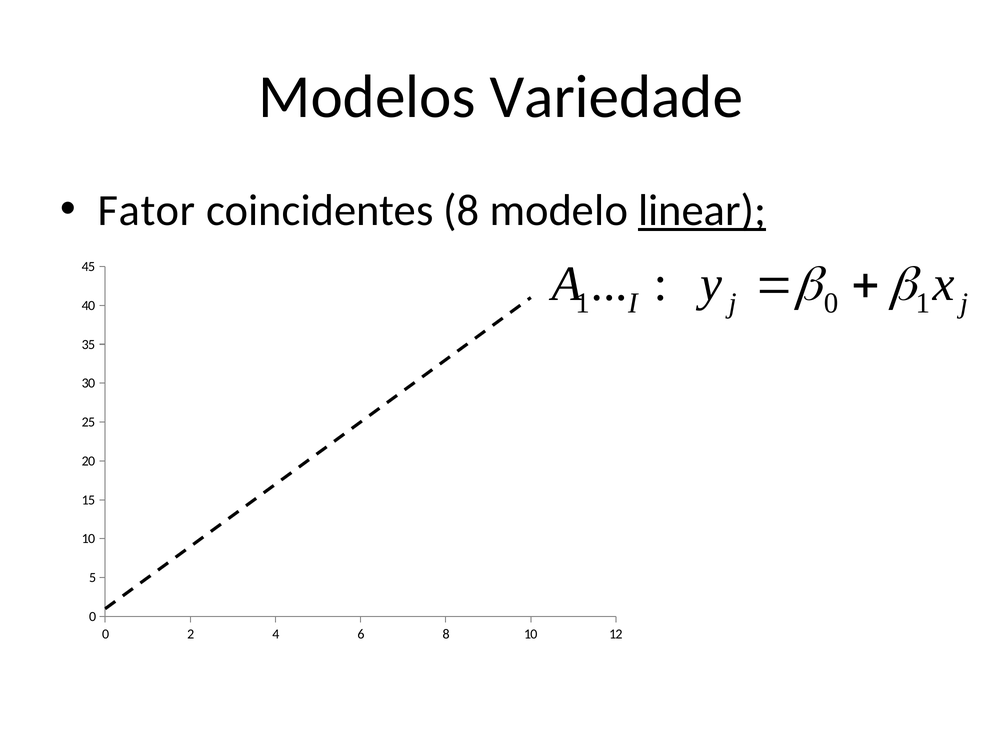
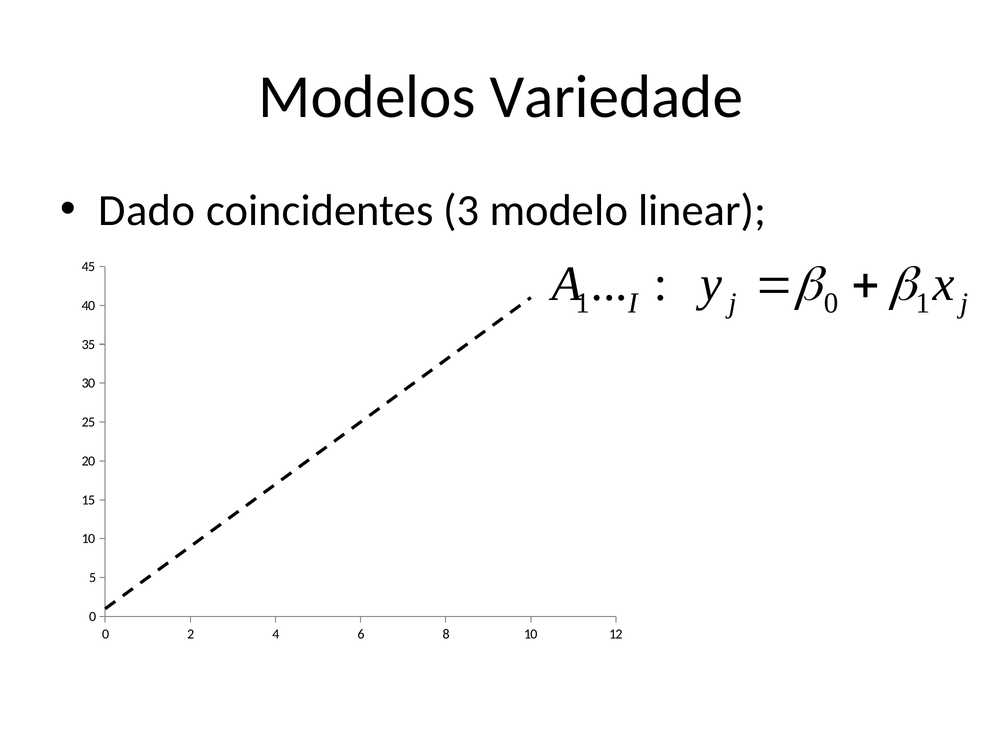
Fator: Fator -> Dado
coincidentes 8: 8 -> 3
linear underline: present -> none
